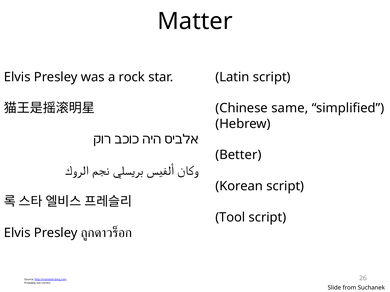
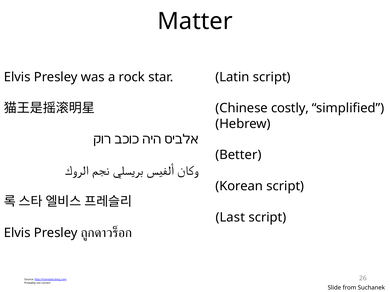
same: same -> costly
Tool: Tool -> Last
